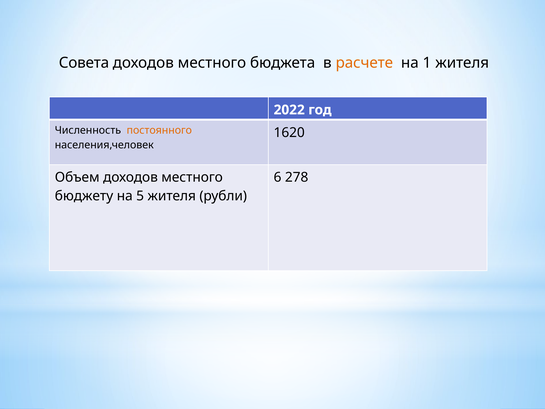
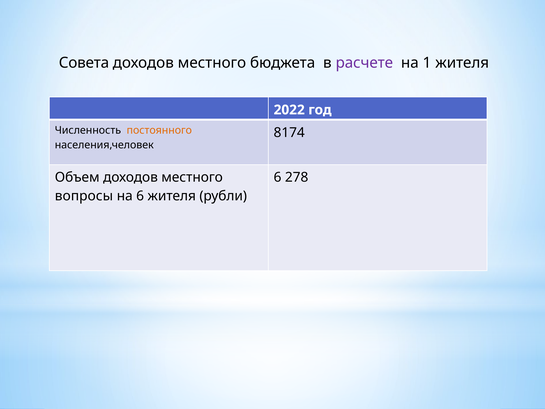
расчете colour: orange -> purple
1620: 1620 -> 8174
бюджету: бюджету -> вопросы
на 5: 5 -> 6
